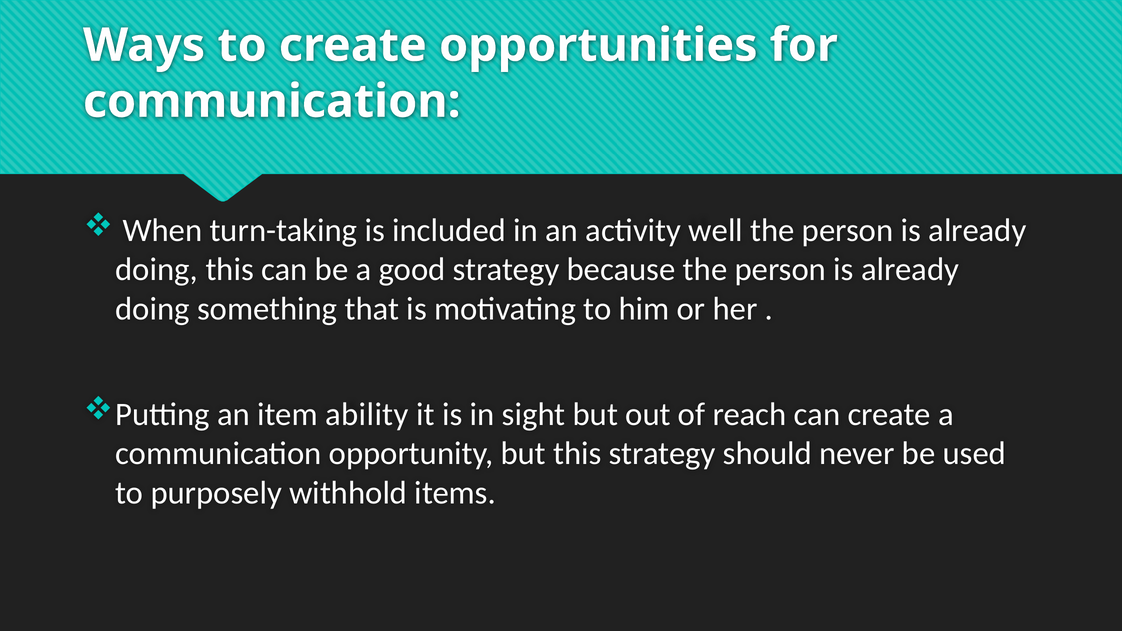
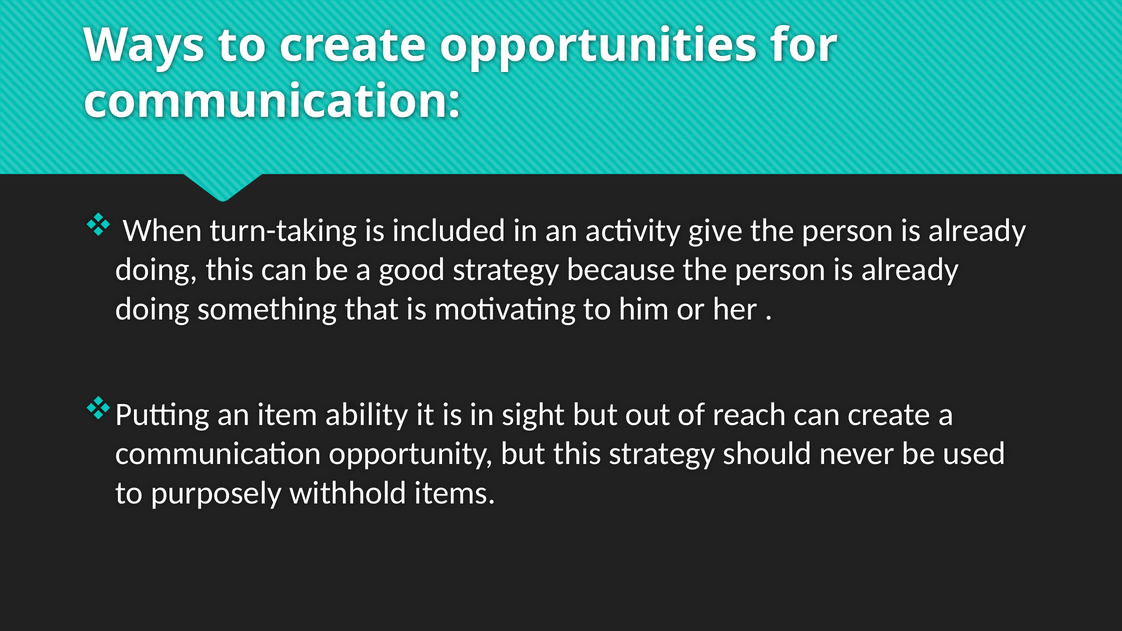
well: well -> give
